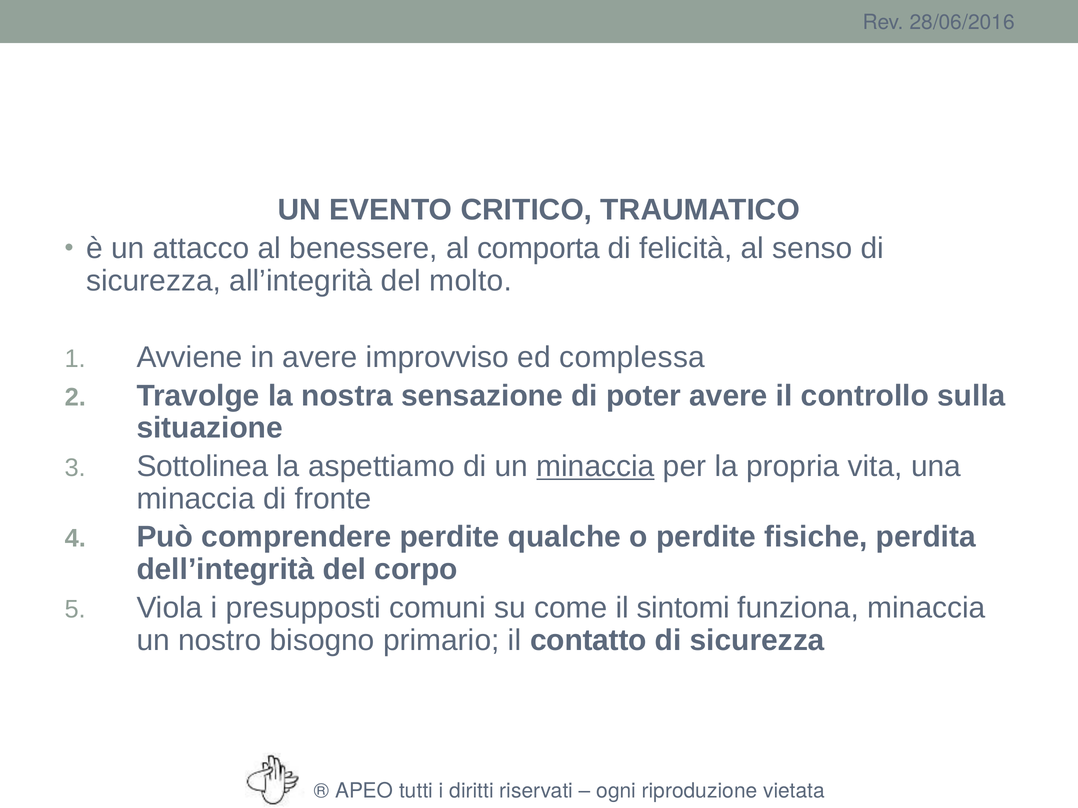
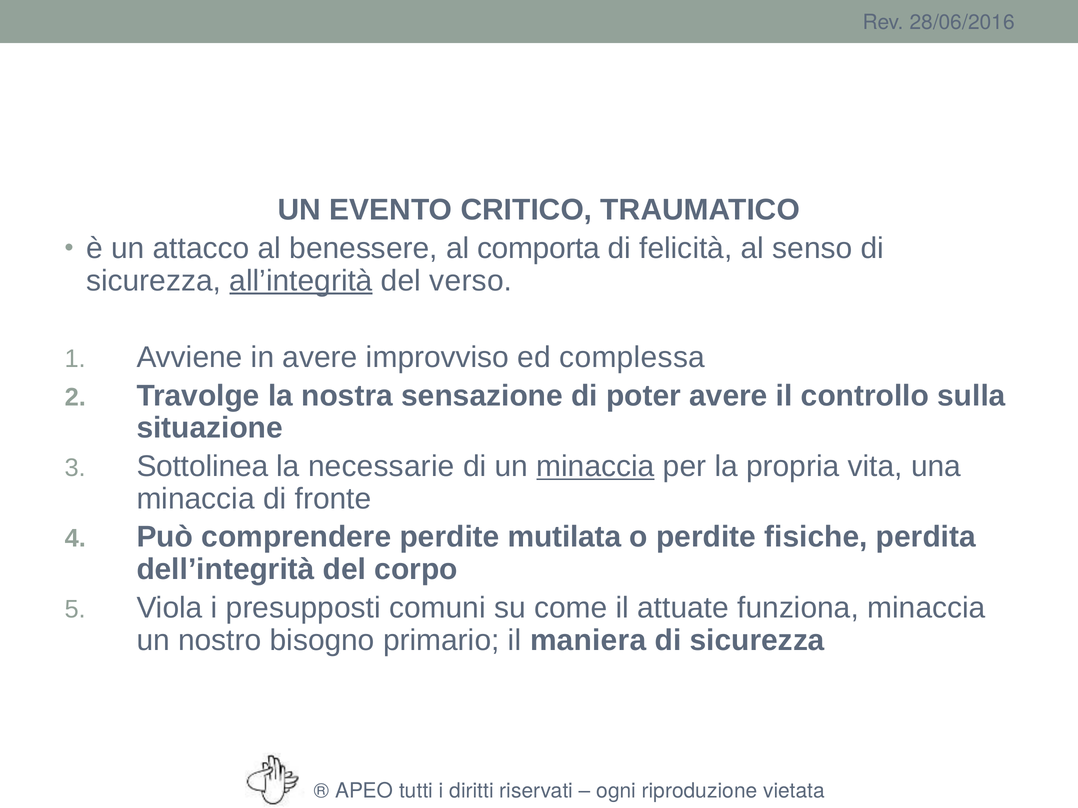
all’integrità underline: none -> present
molto: molto -> verso
aspettiamo: aspettiamo -> necessarie
qualche: qualche -> mutilata
sintomi: sintomi -> attuate
contatto: contatto -> maniera
